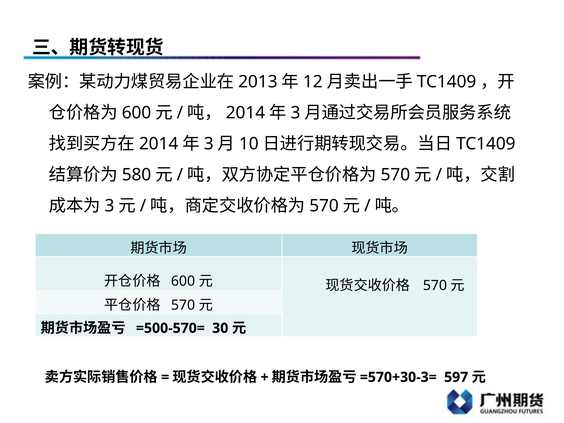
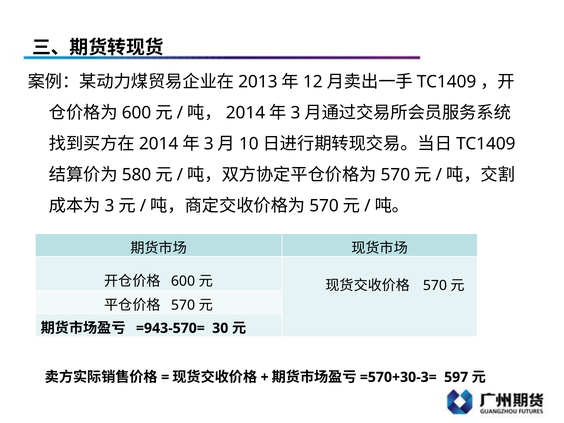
=500-570=: =500-570= -> =943-570=
